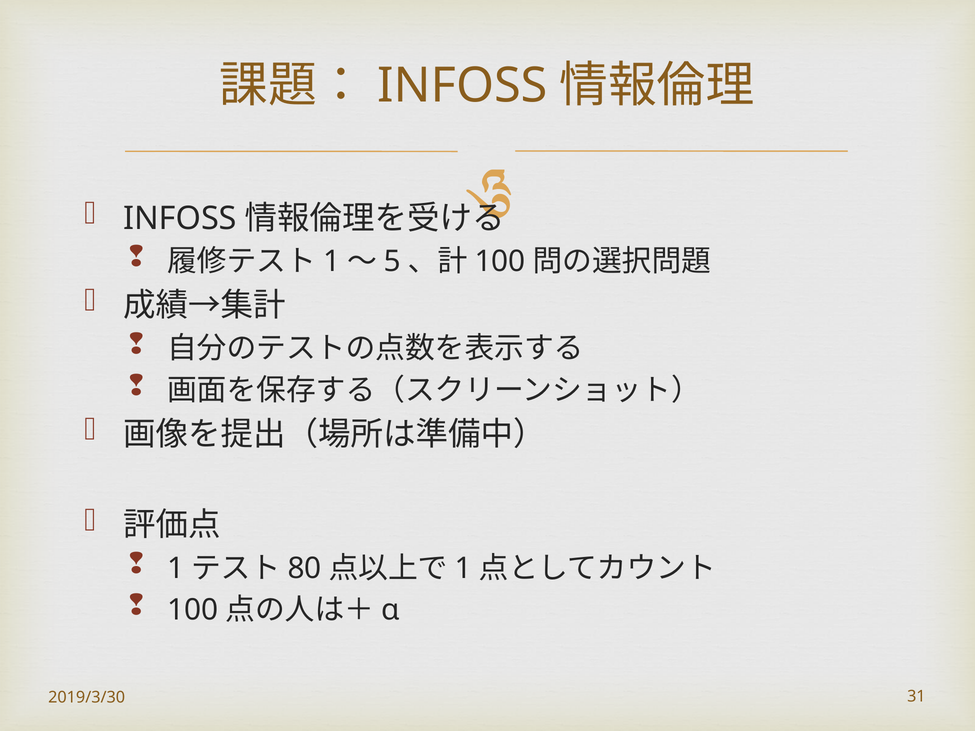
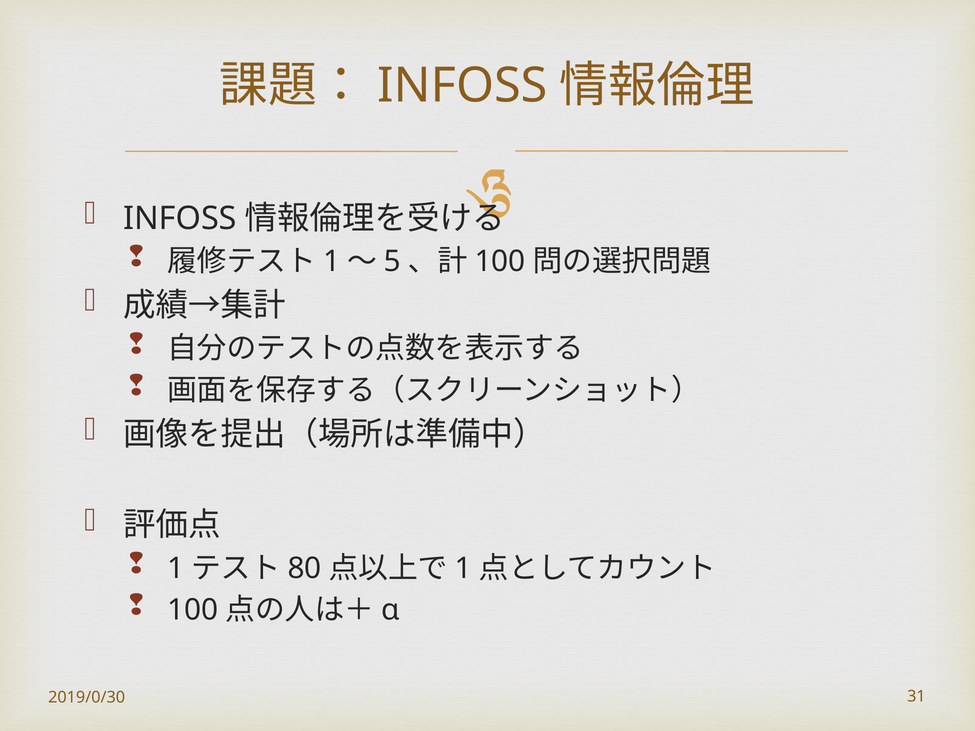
2019/3/30: 2019/3/30 -> 2019/0/30
